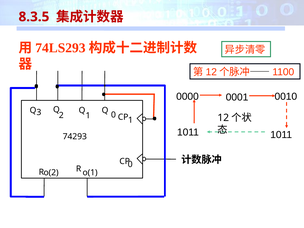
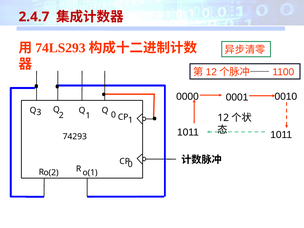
8.3.5: 8.3.5 -> 2.4.7
